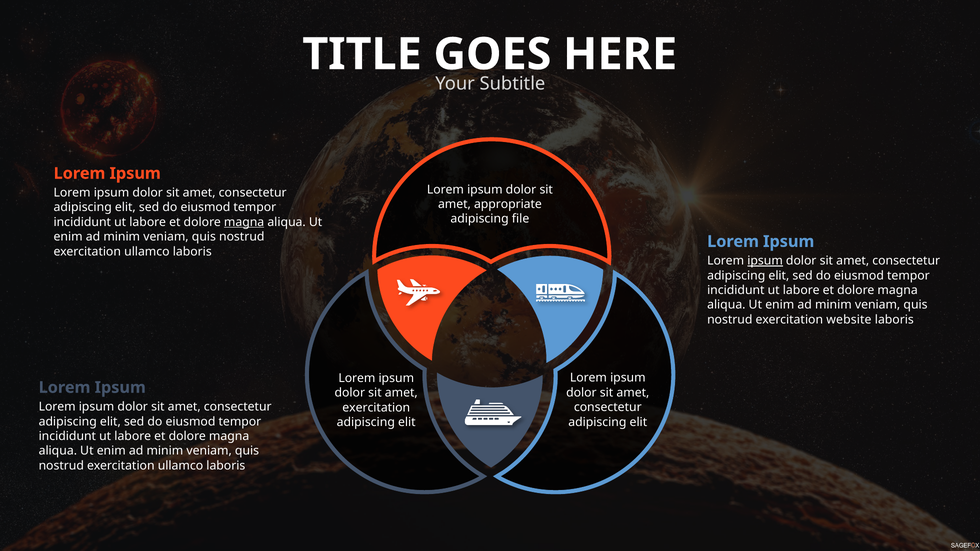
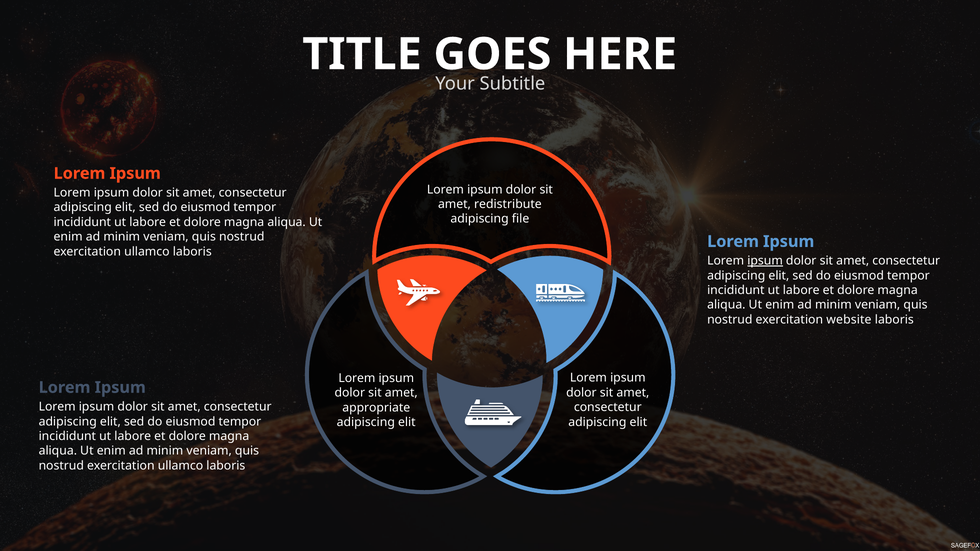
appropriate: appropriate -> redistribute
magna at (244, 222) underline: present -> none
exercitation at (376, 408): exercitation -> appropriate
